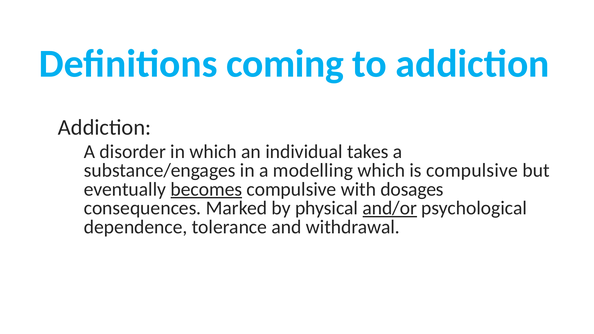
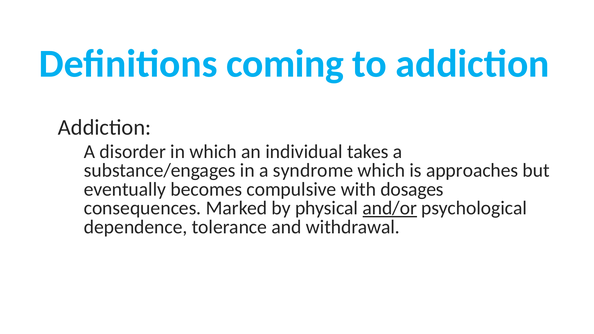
modelling: modelling -> syndrome
is compulsive: compulsive -> approaches
becomes underline: present -> none
